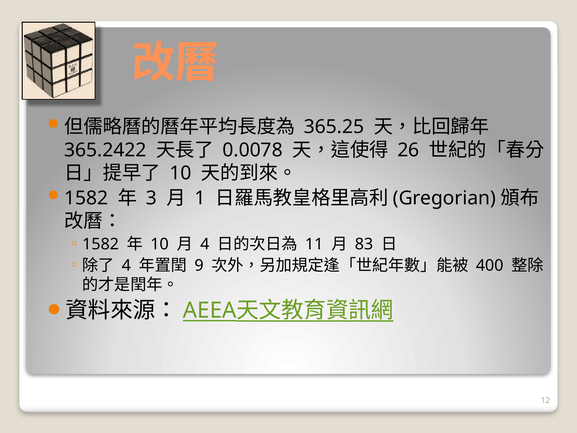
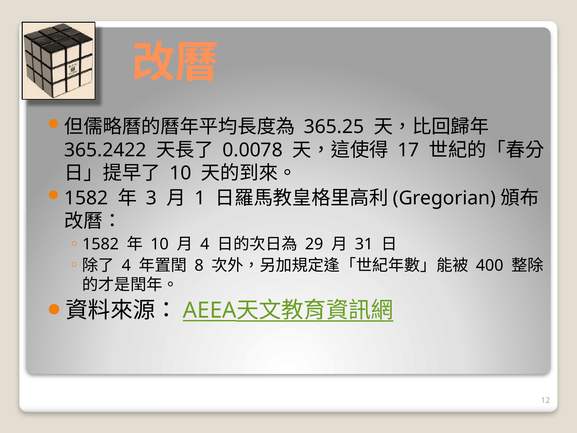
26: 26 -> 17
11: 11 -> 29
83: 83 -> 31
9: 9 -> 8
